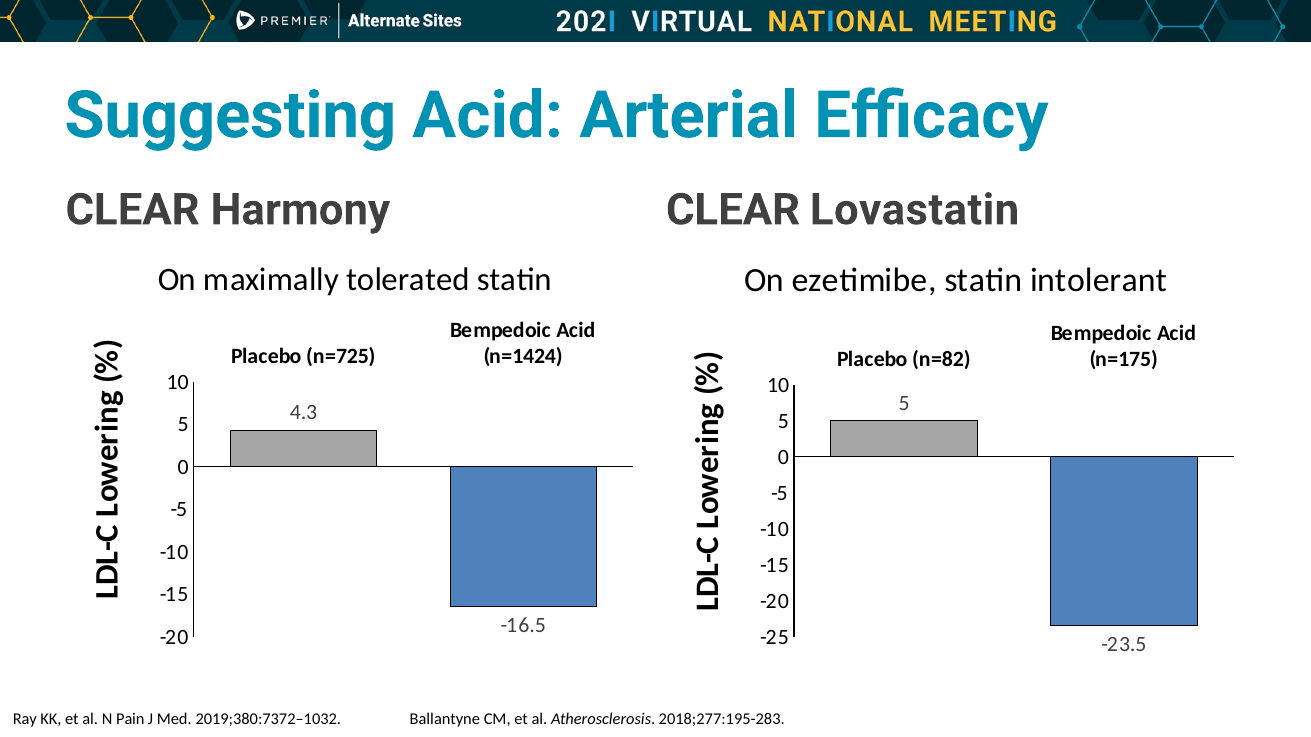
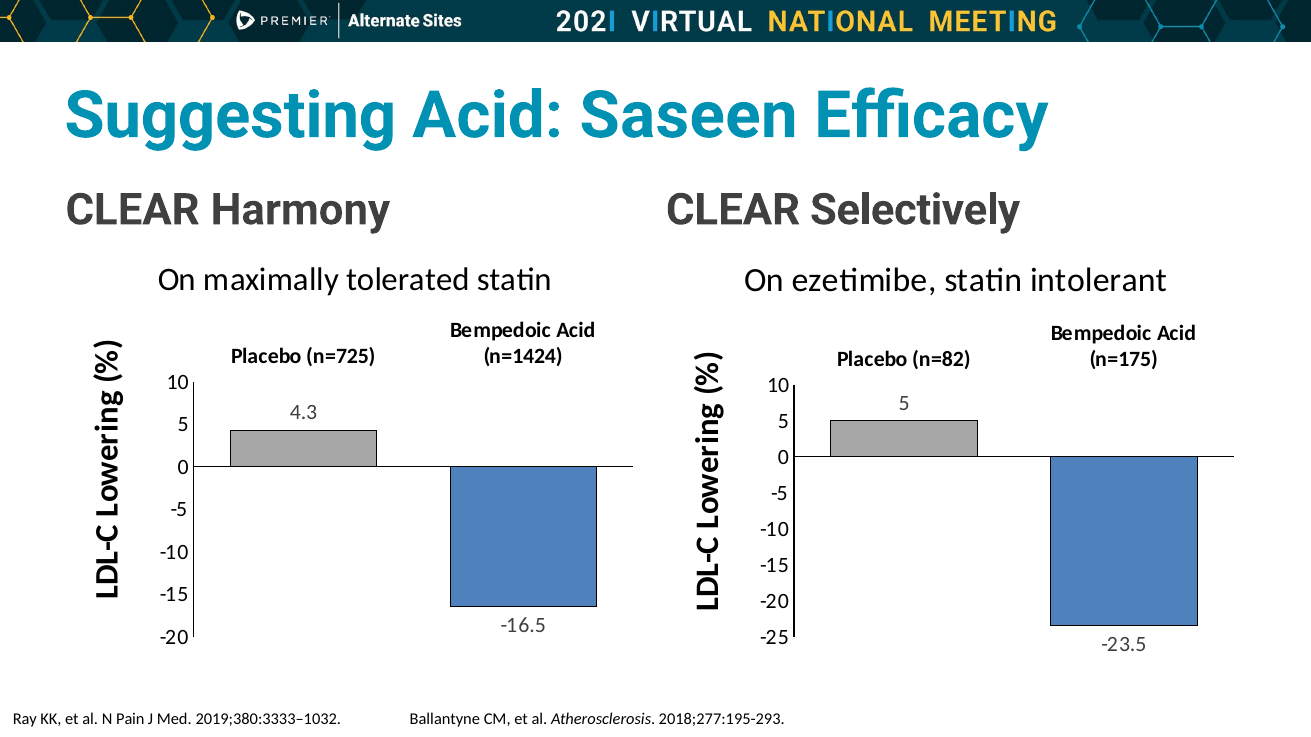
Arterial: Arterial -> Saseen
Lovastatin: Lovastatin -> Selectively
2019;380:7372–1032: 2019;380:7372–1032 -> 2019;380:3333–1032
2018;277:195-283: 2018;277:195-283 -> 2018;277:195-293
